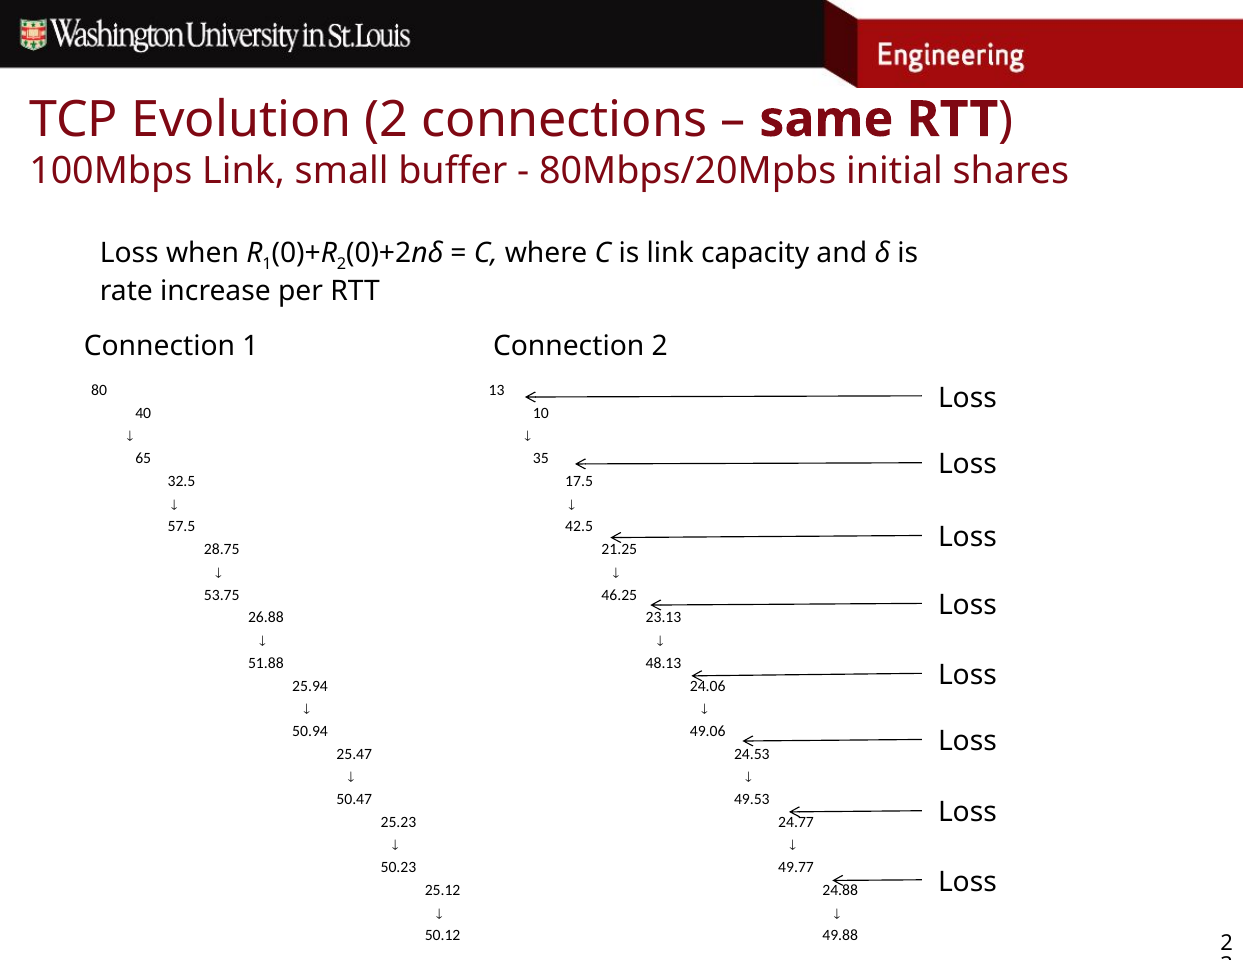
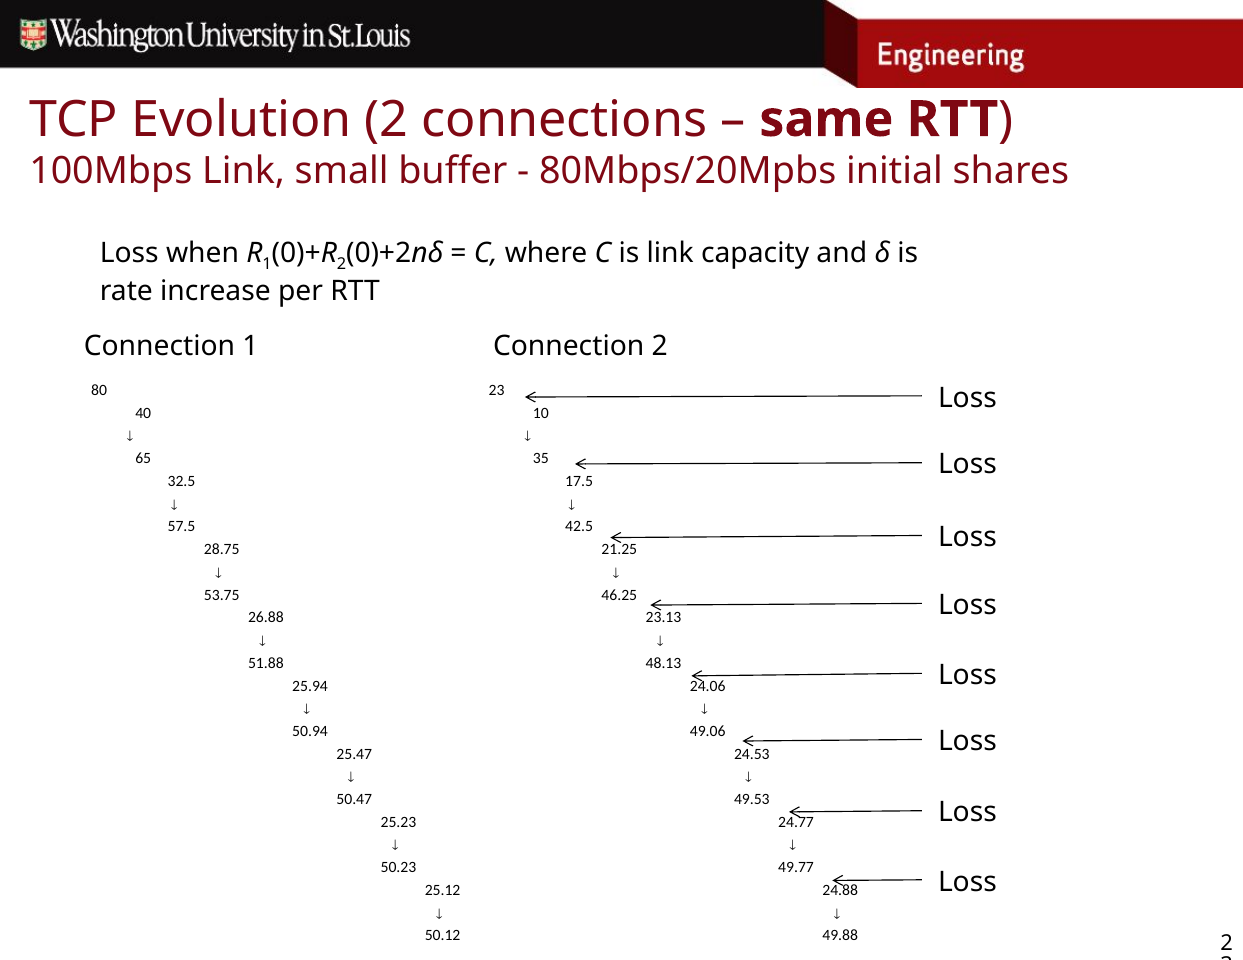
13: 13 -> 23
